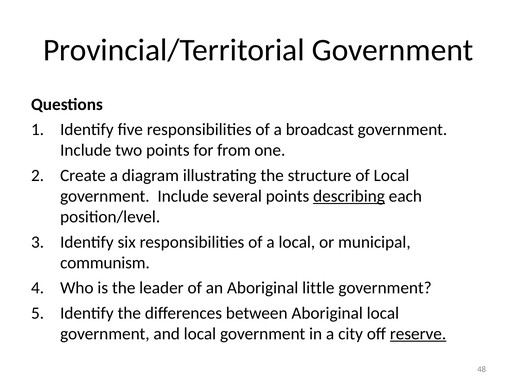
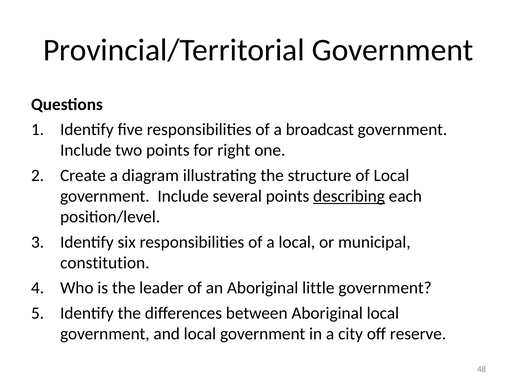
from: from -> right
communism: communism -> constitution
reserve underline: present -> none
